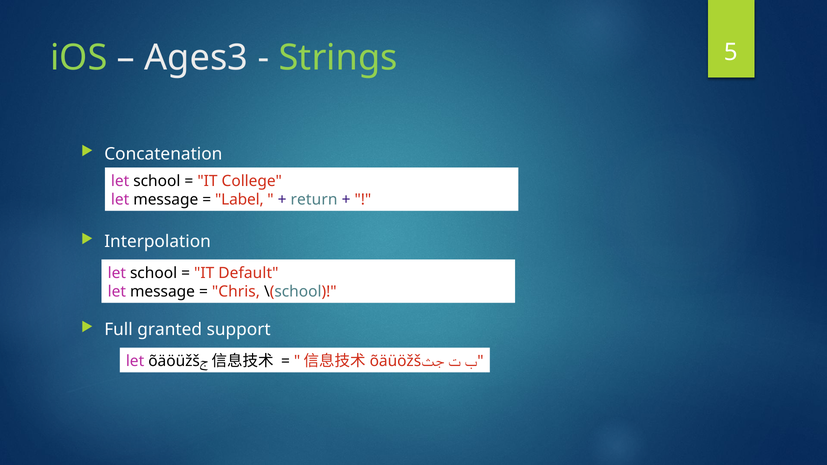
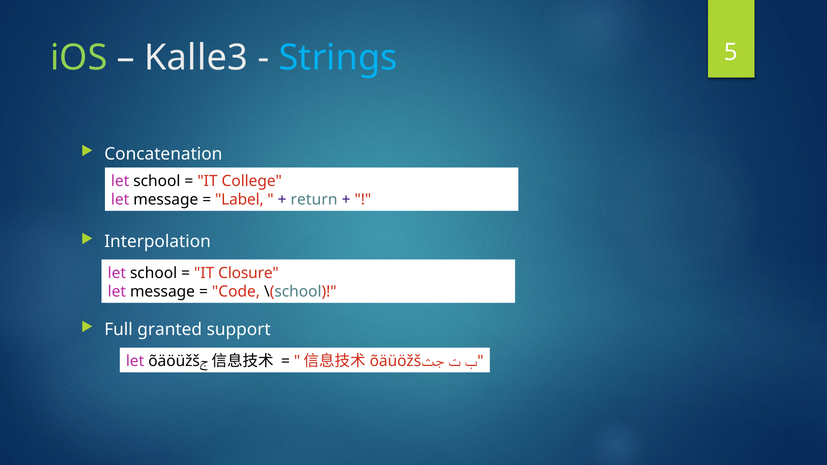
Ages3: Ages3 -> Kalle3
Strings colour: light green -> light blue
Default: Default -> Closure
Chris: Chris -> Code
